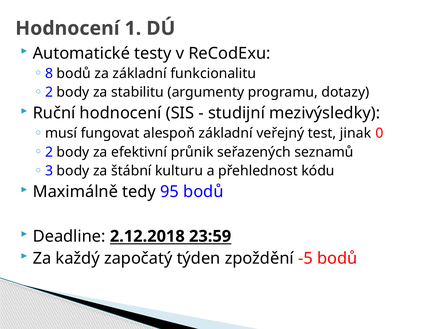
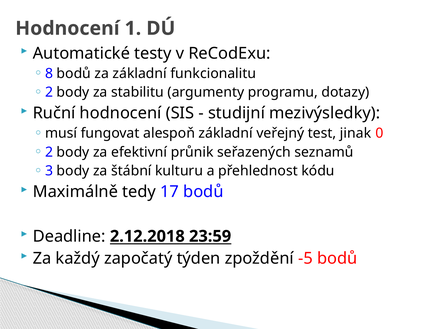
95: 95 -> 17
